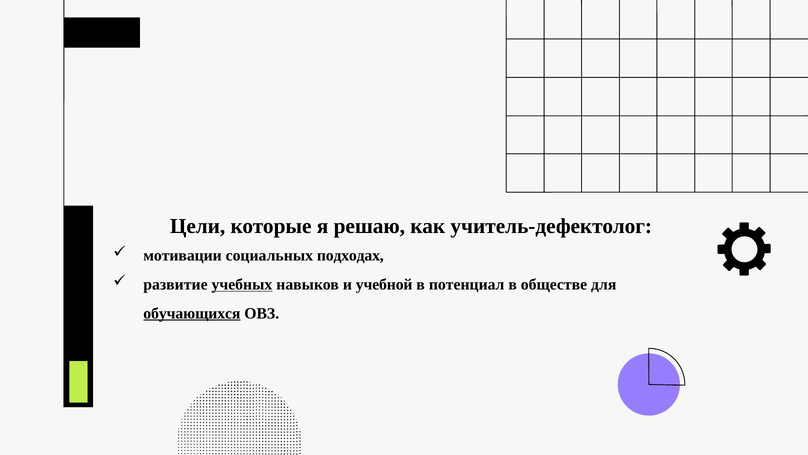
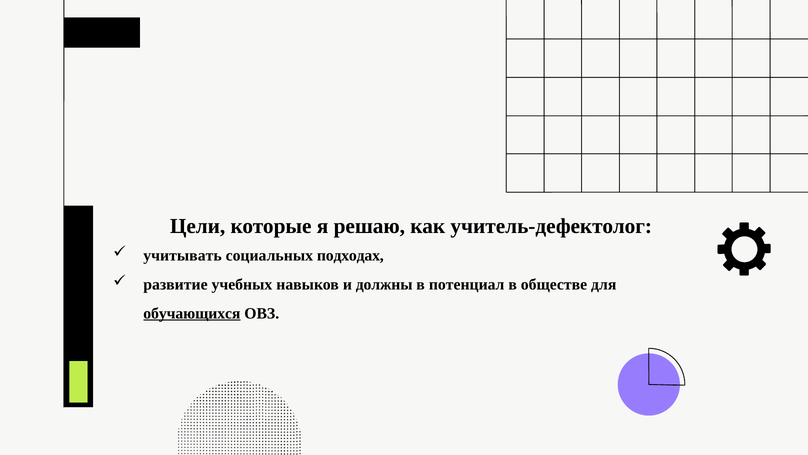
мотивации: мотивации -> учитывать
учебных underline: present -> none
учебной: учебной -> должны
